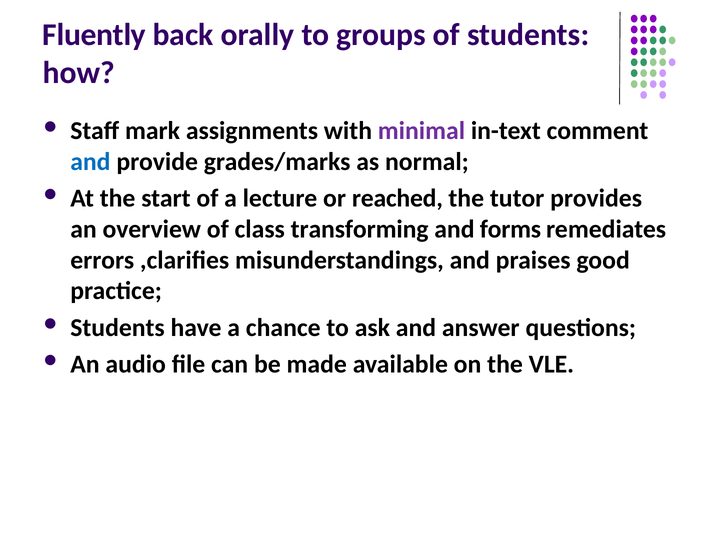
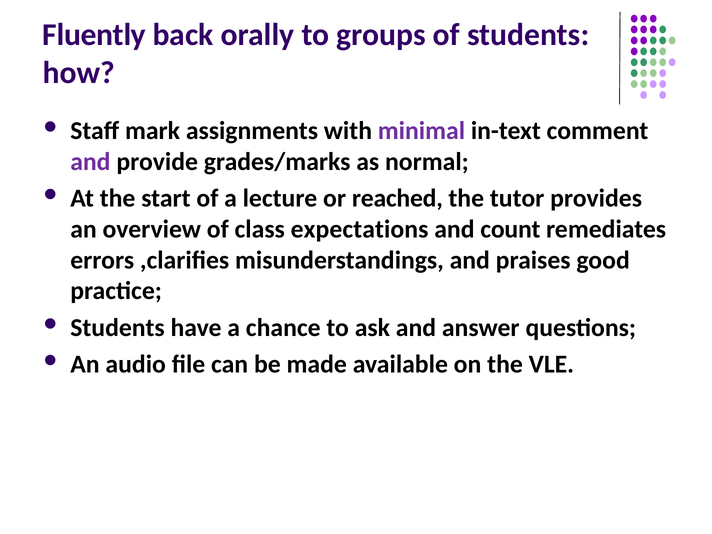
and at (90, 162) colour: blue -> purple
transforming: transforming -> expectations
forms: forms -> count
